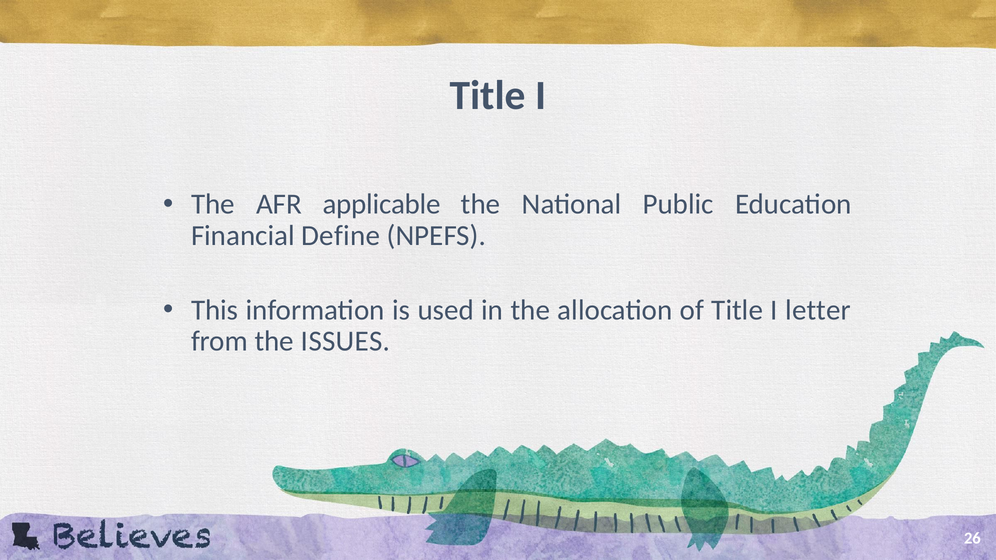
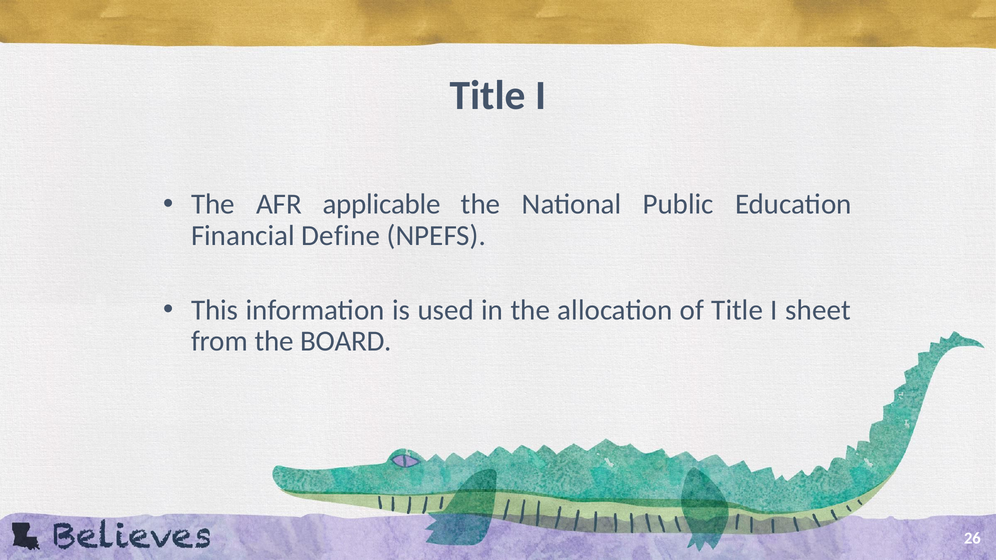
letter: letter -> sheet
ISSUES: ISSUES -> BOARD
